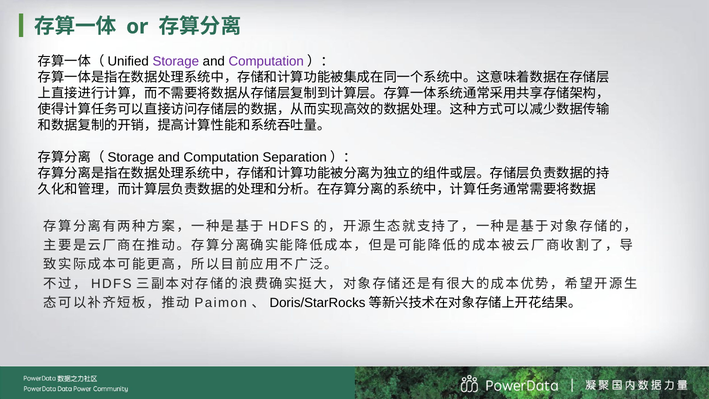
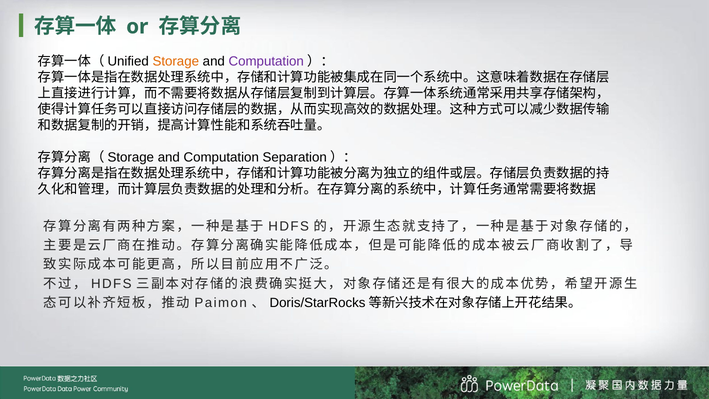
Storage colour: purple -> orange
